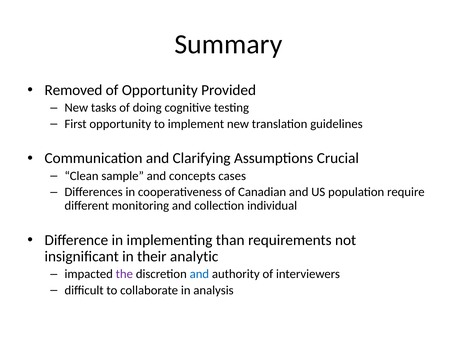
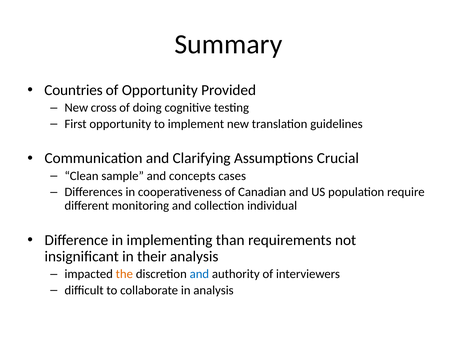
Removed: Removed -> Countries
tasks: tasks -> cross
their analytic: analytic -> analysis
the colour: purple -> orange
